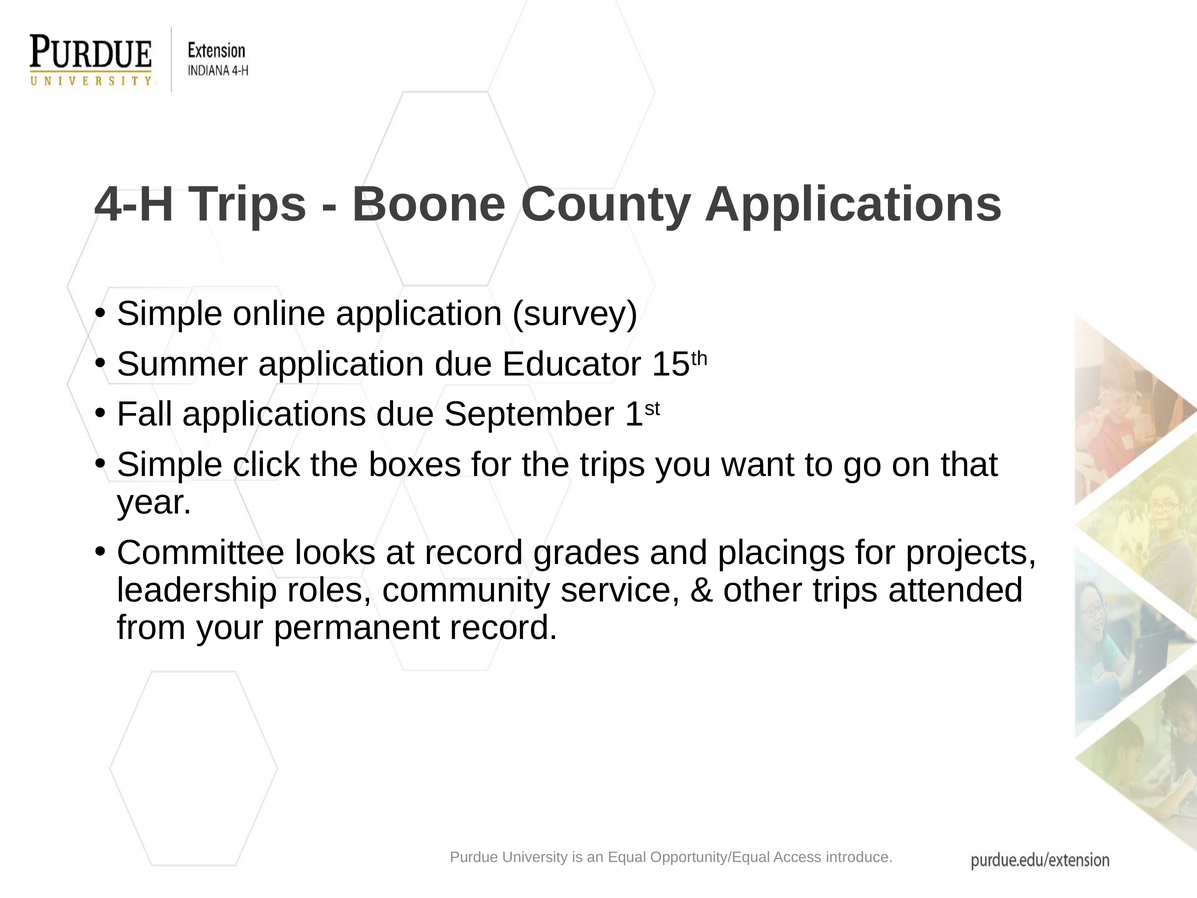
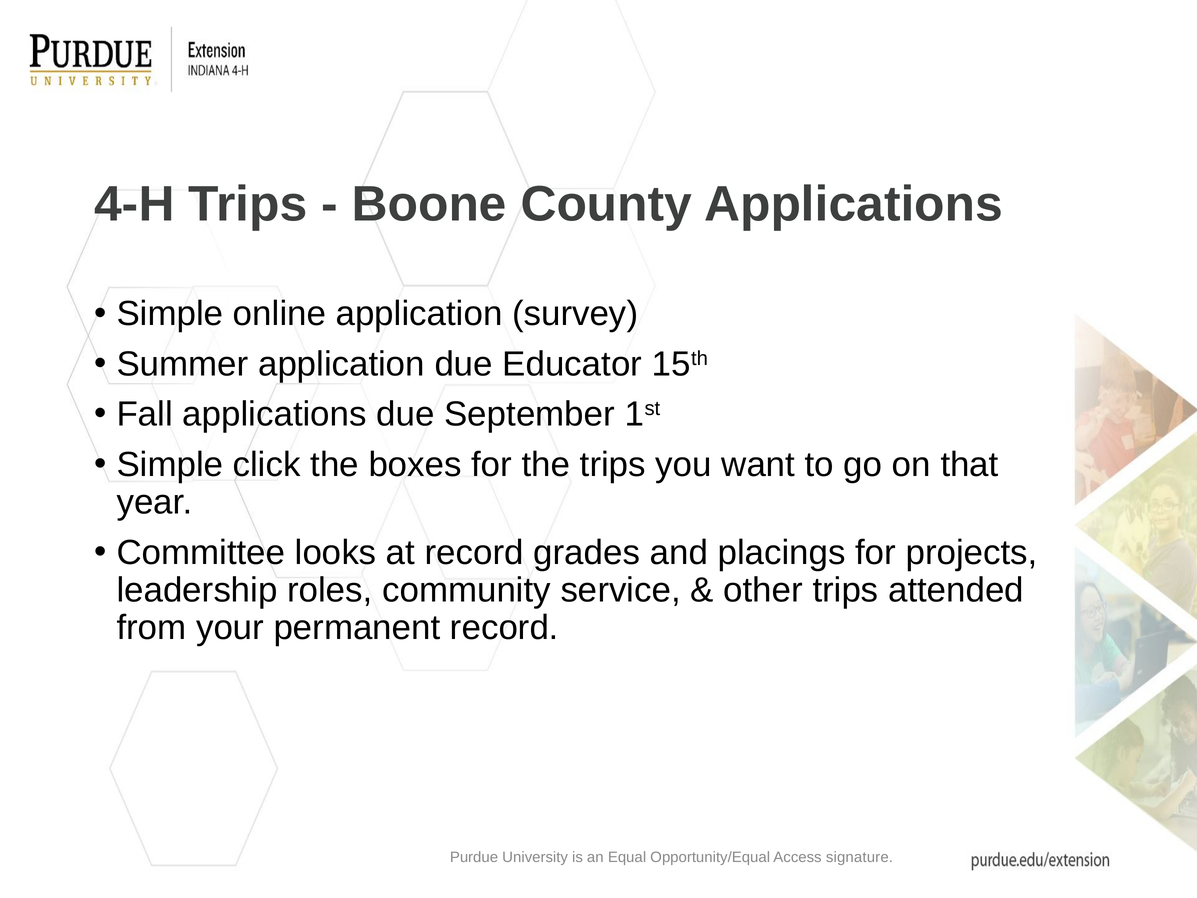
introduce: introduce -> signature
